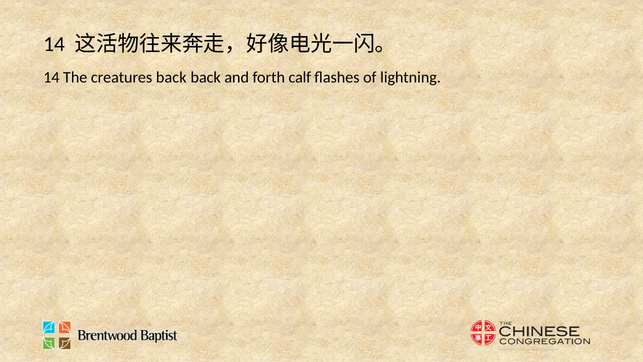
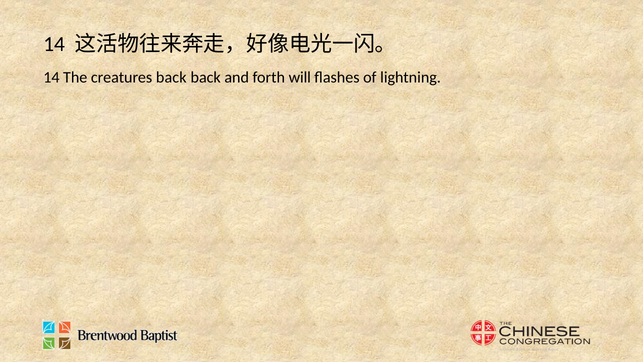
calf: calf -> will
